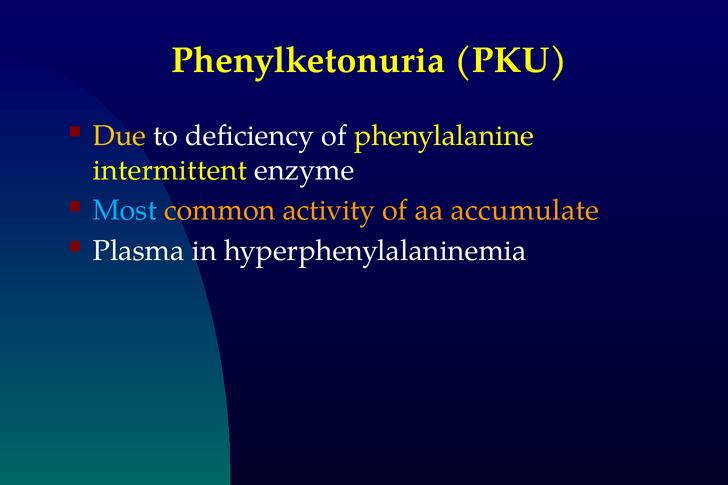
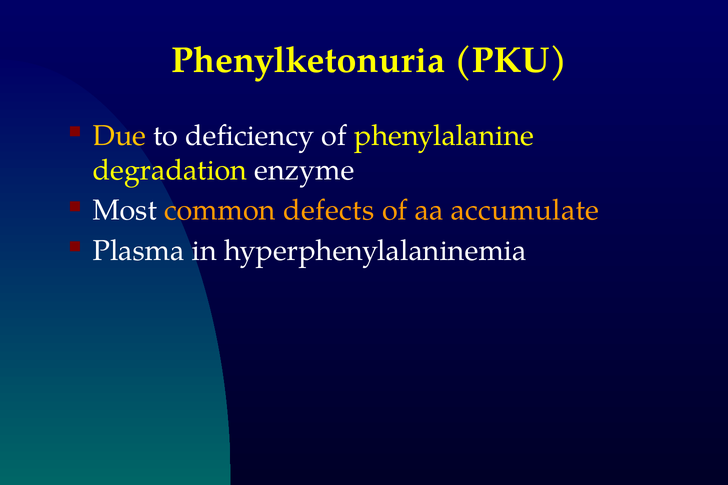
intermittent: intermittent -> degradation
Most colour: light blue -> white
activity: activity -> defects
